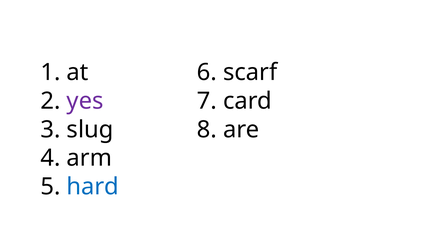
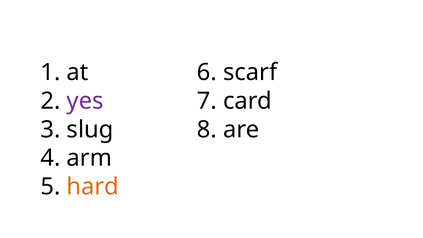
hard colour: blue -> orange
